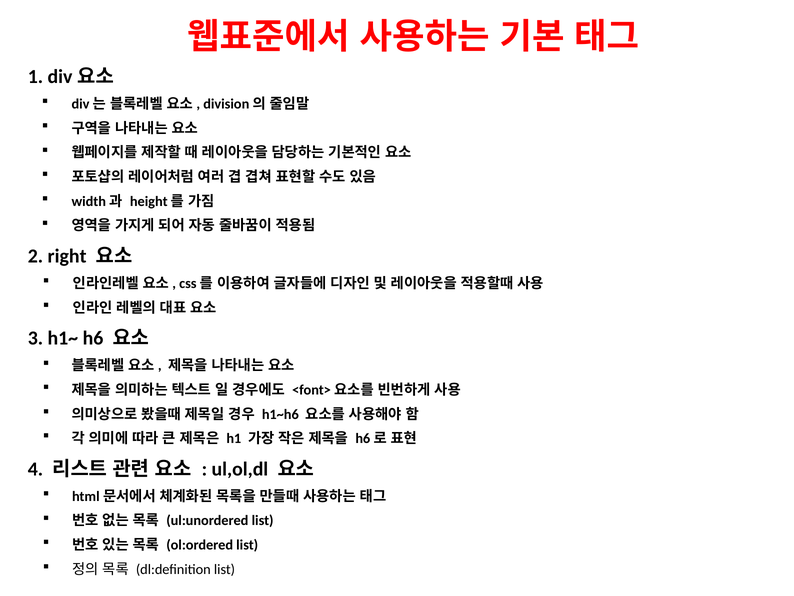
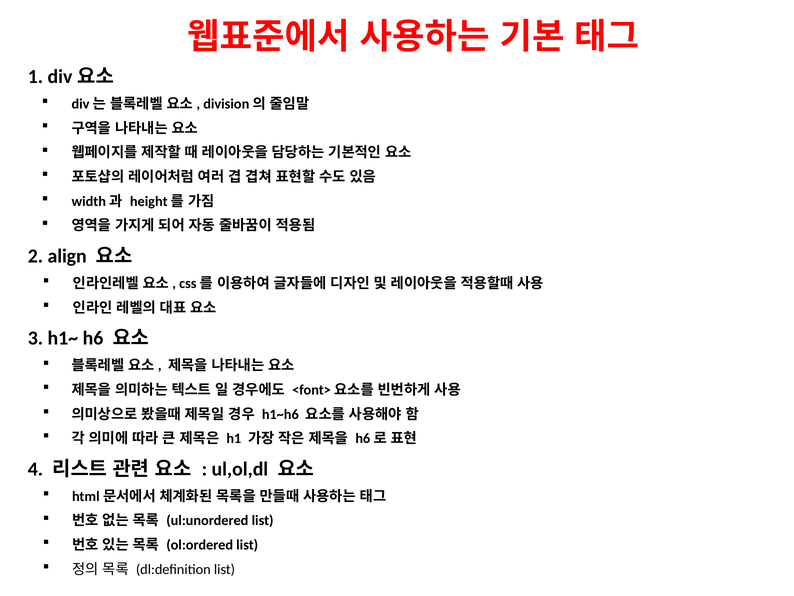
right: right -> align
